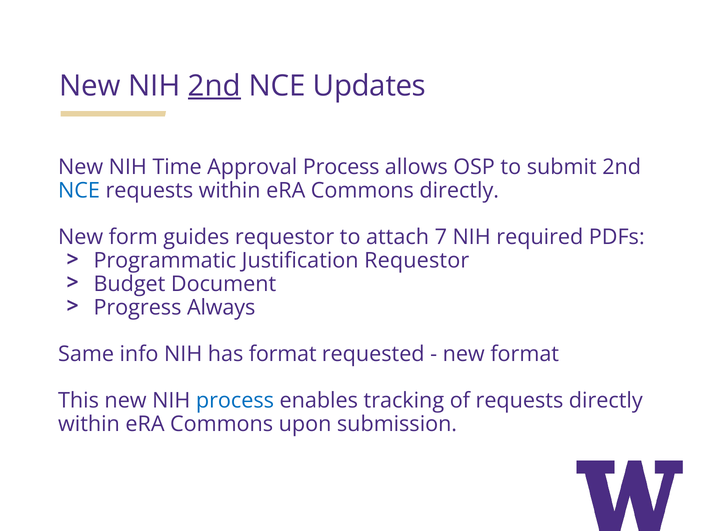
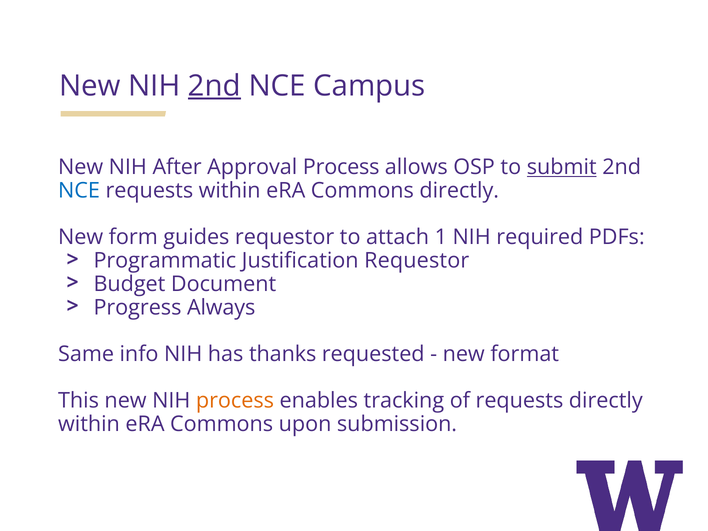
Updates: Updates -> Campus
Time: Time -> After
submit underline: none -> present
7: 7 -> 1
has format: format -> thanks
process at (235, 401) colour: blue -> orange
